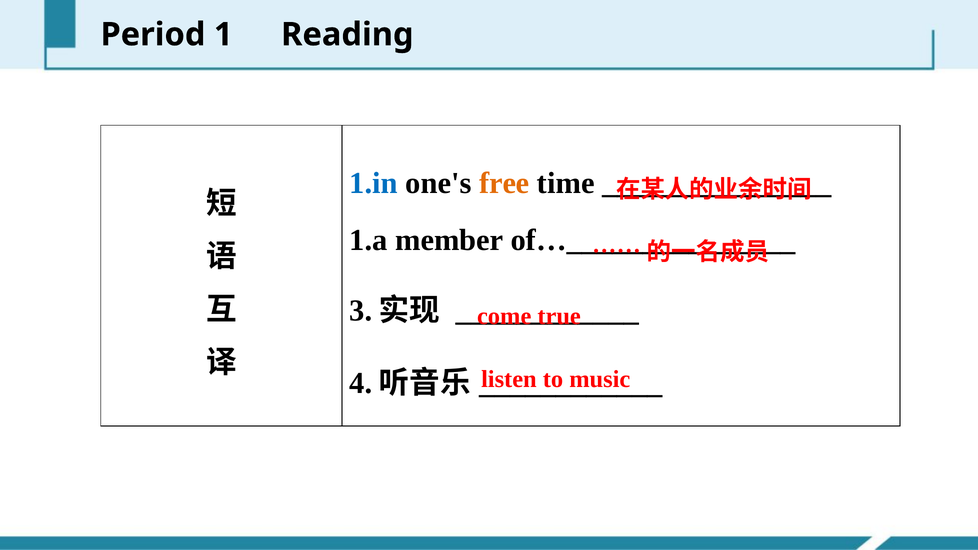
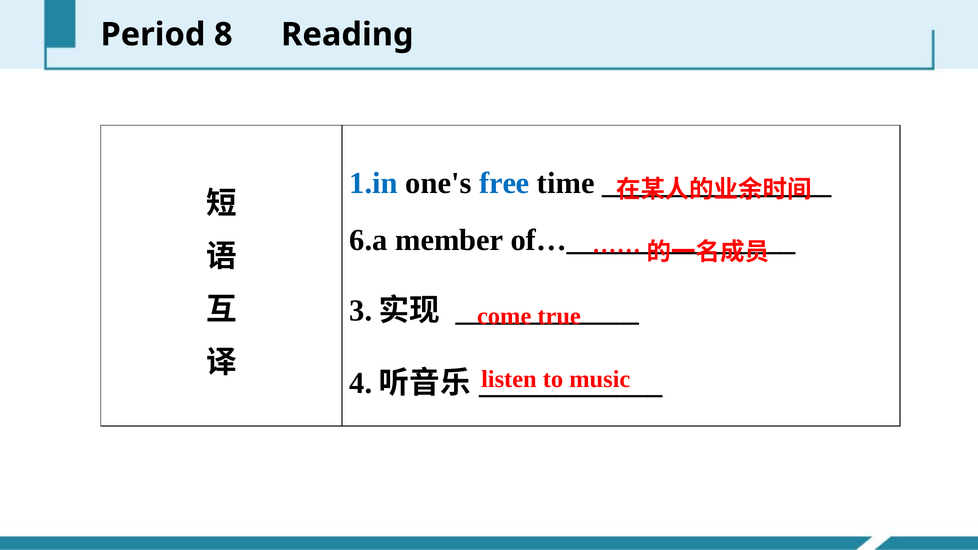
1: 1 -> 8
free colour: orange -> blue
1.a: 1.a -> 6.a
